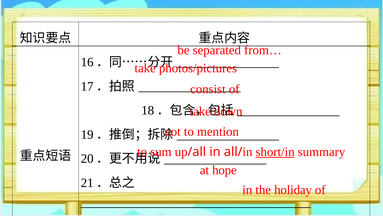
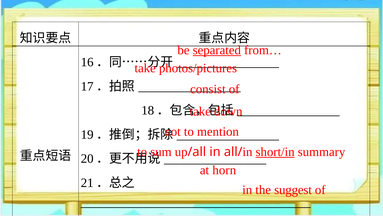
separated underline: none -> present
hope: hope -> horn
holiday: holiday -> suggest
